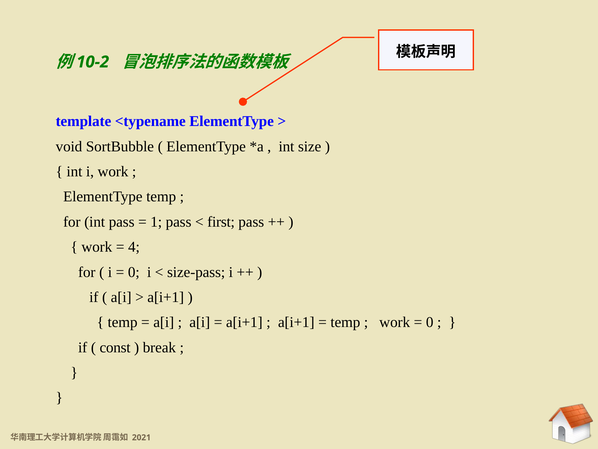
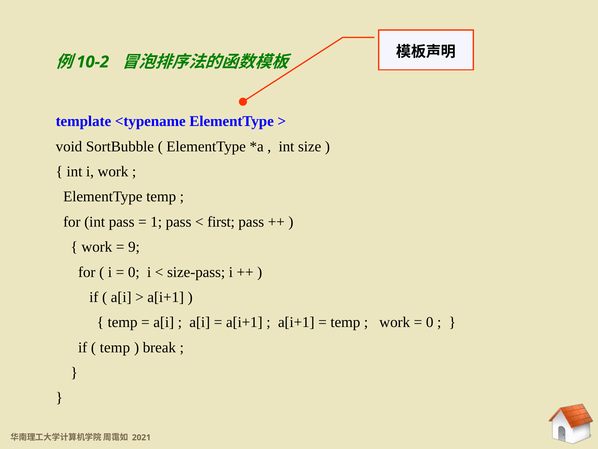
4: 4 -> 9
const at (115, 347): const -> temp
